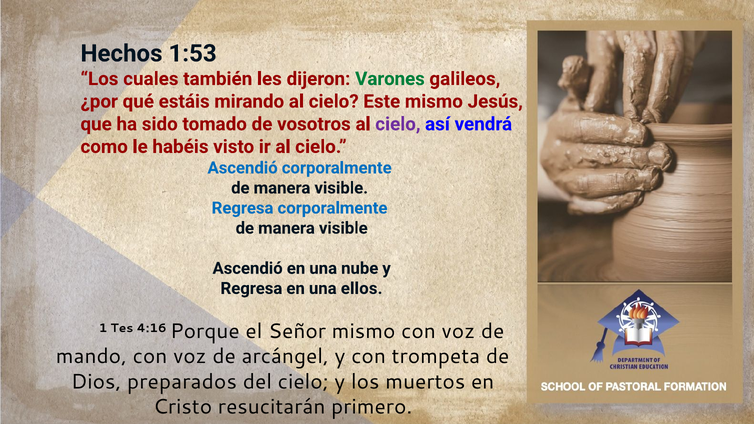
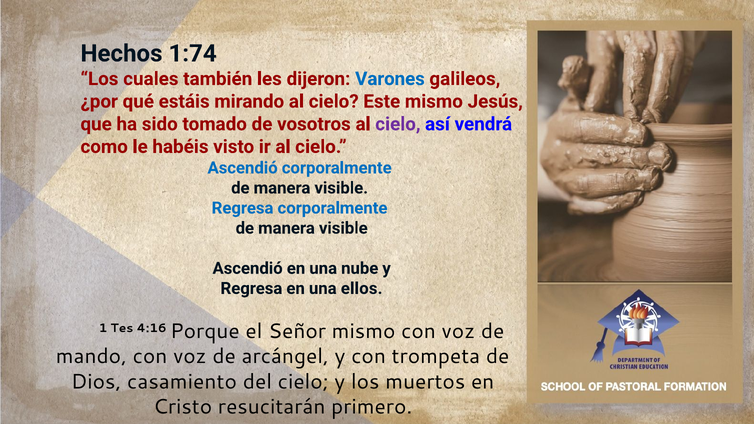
1:53: 1:53 -> 1:74
Varones colour: green -> blue
preparados: preparados -> casamiento
